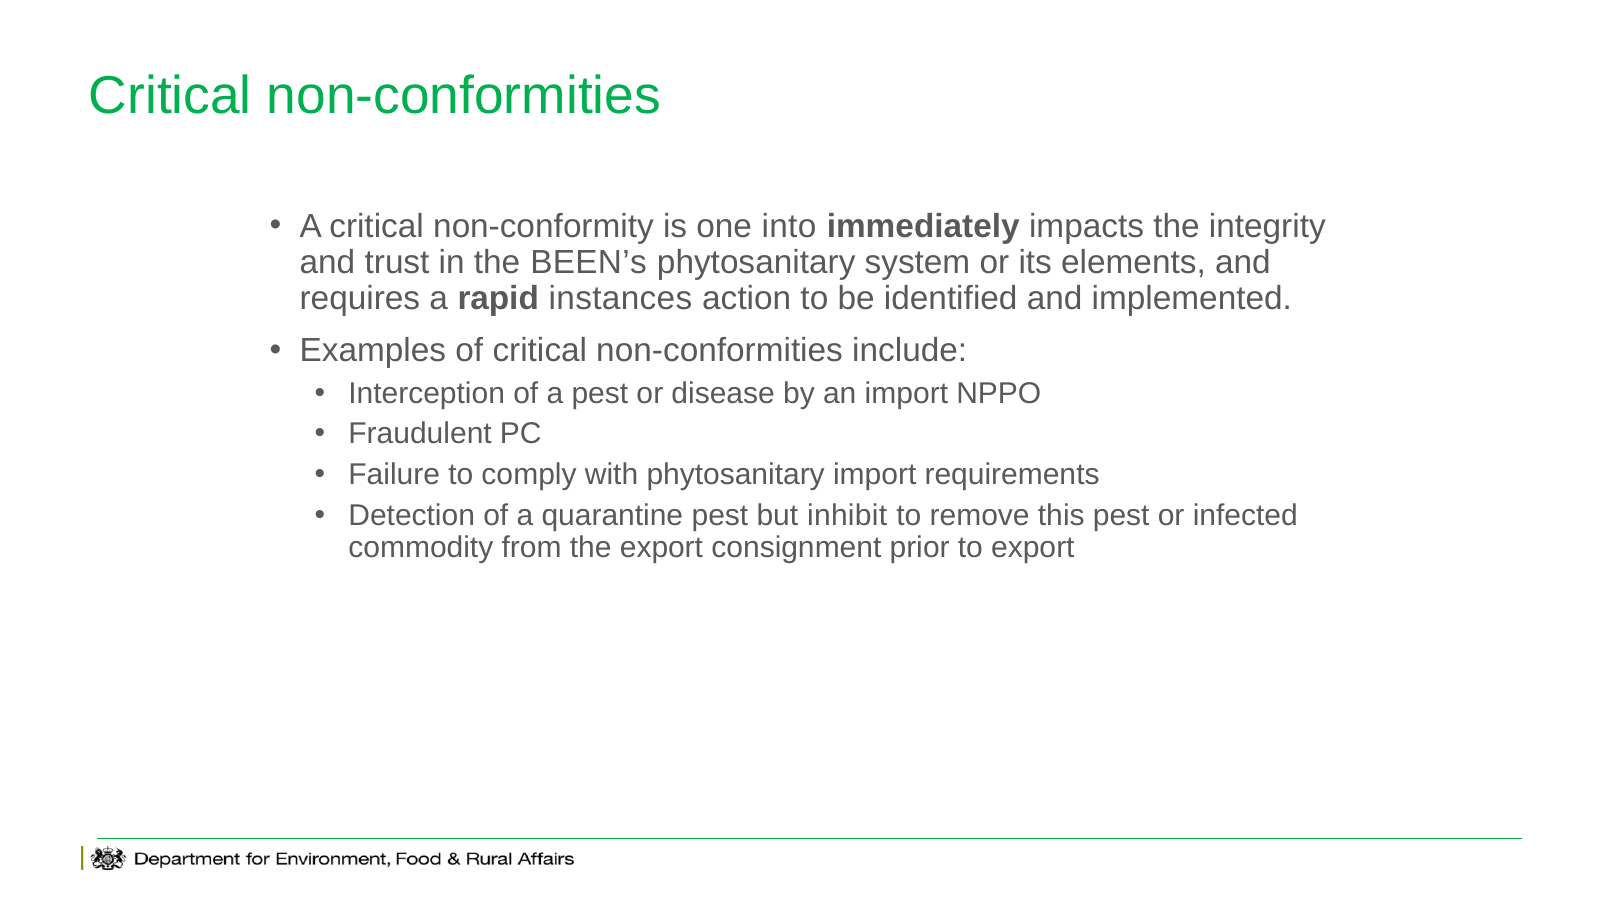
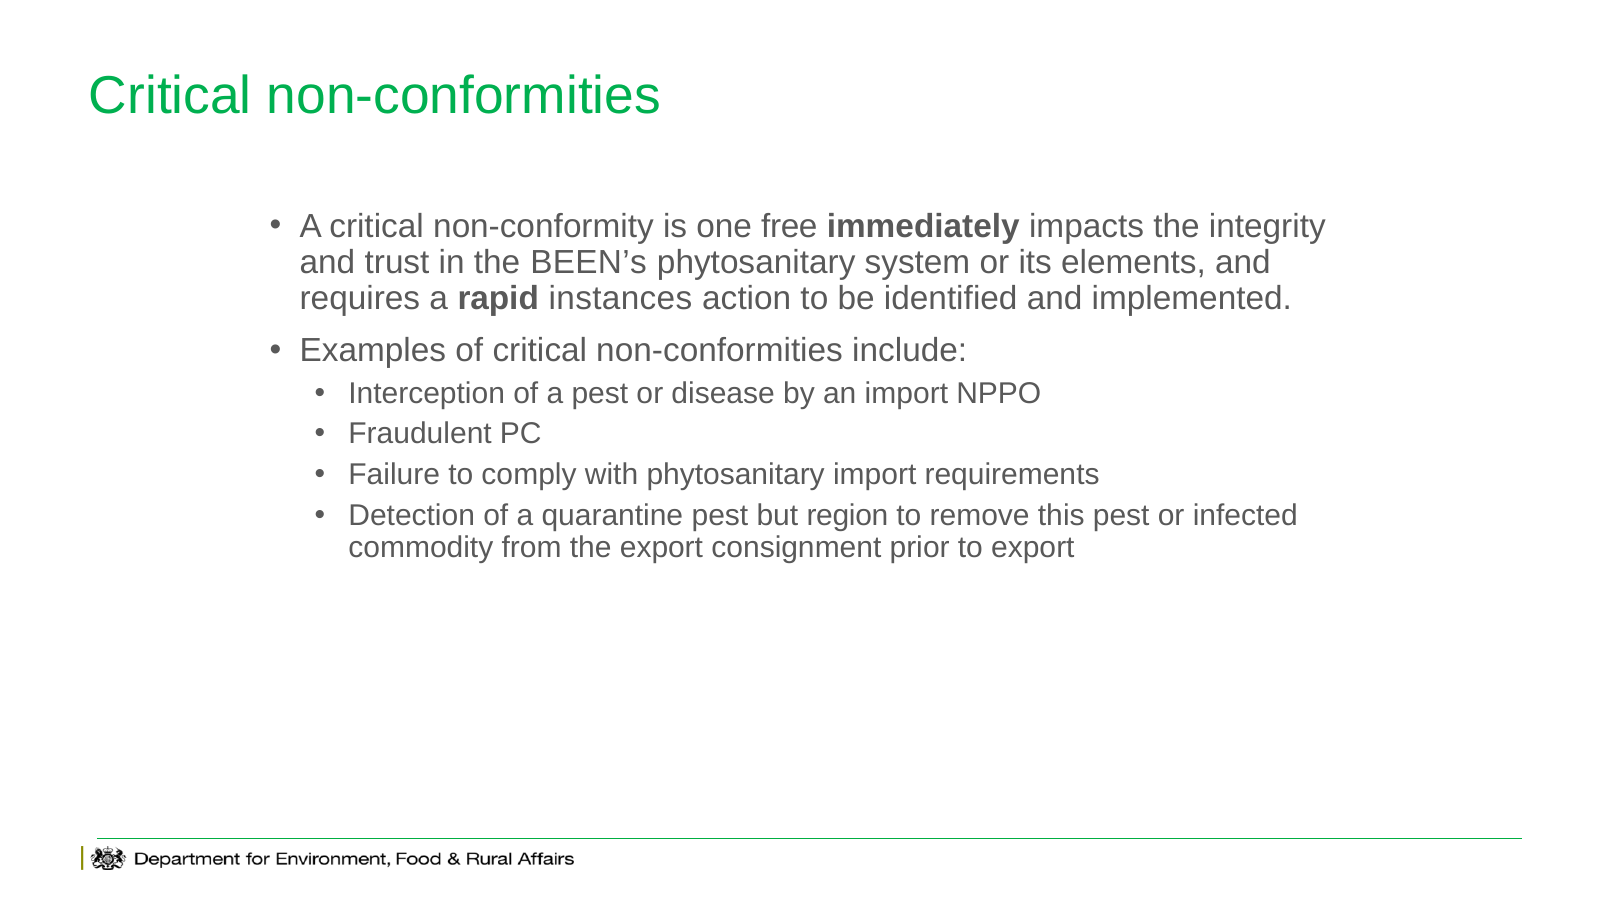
into: into -> free
inhibit: inhibit -> region
